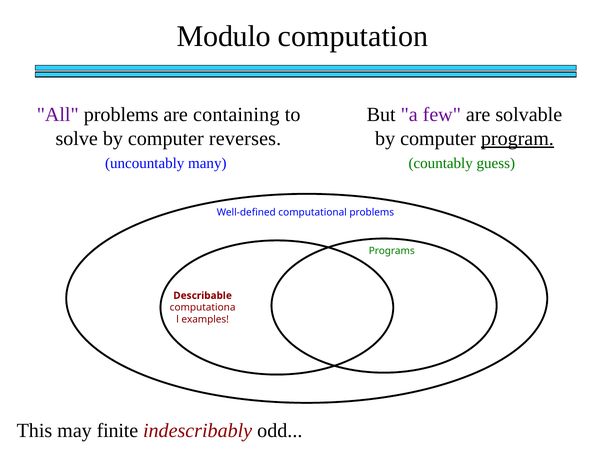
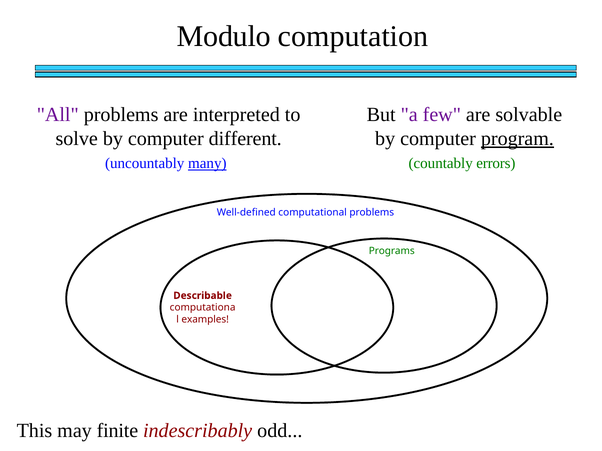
containing: containing -> interpreted
reverses: reverses -> different
many underline: none -> present
guess: guess -> errors
